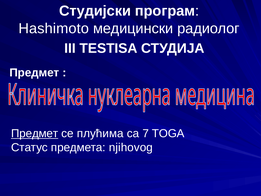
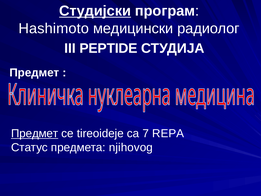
Студијски underline: none -> present
TESTISA: TESTISA -> PEPTIDE
плућима: плућима -> tireoideje
TOGA: TOGA -> REPA
